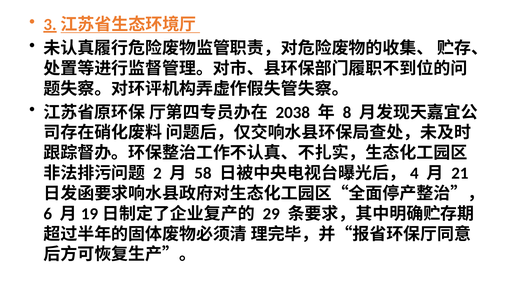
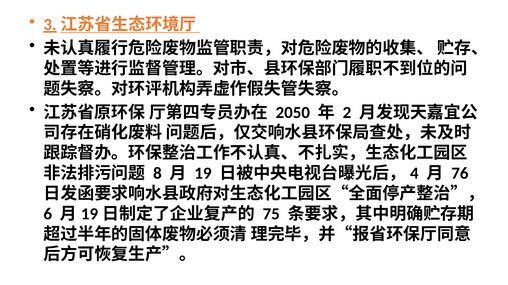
2038: 2038 -> 2050
8: 8 -> 2
2: 2 -> 8
58: 58 -> 19
21: 21 -> 76
29: 29 -> 75
